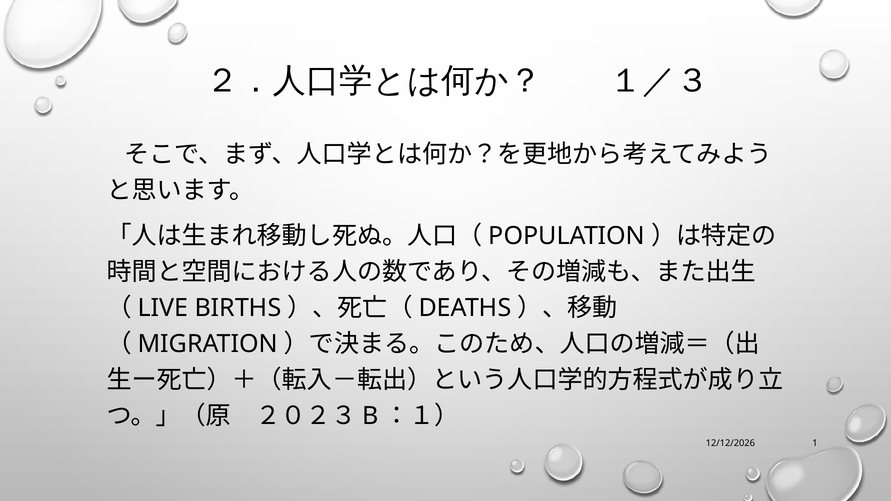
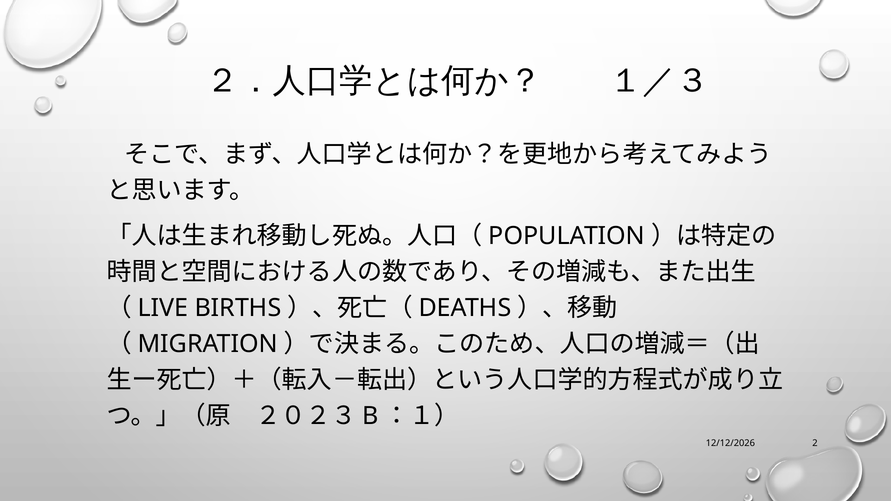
1: 1 -> 2
